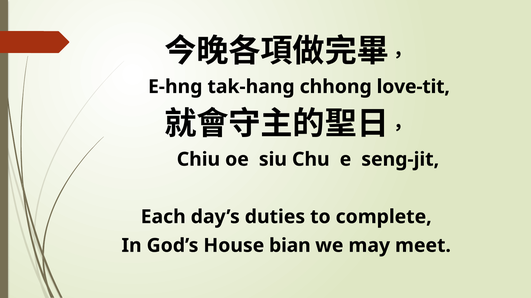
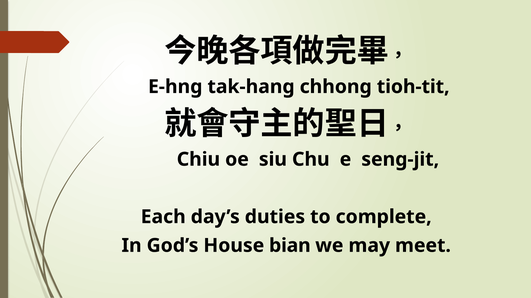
love-tit: love-tit -> tioh-tit
